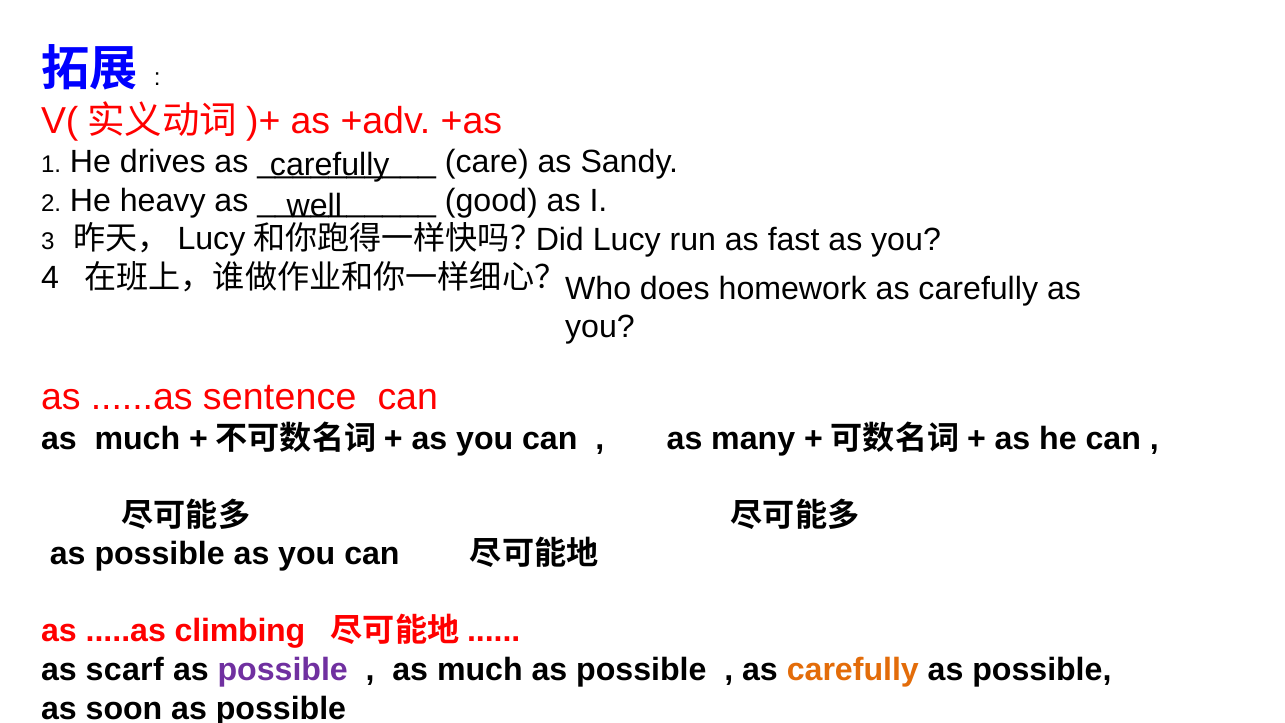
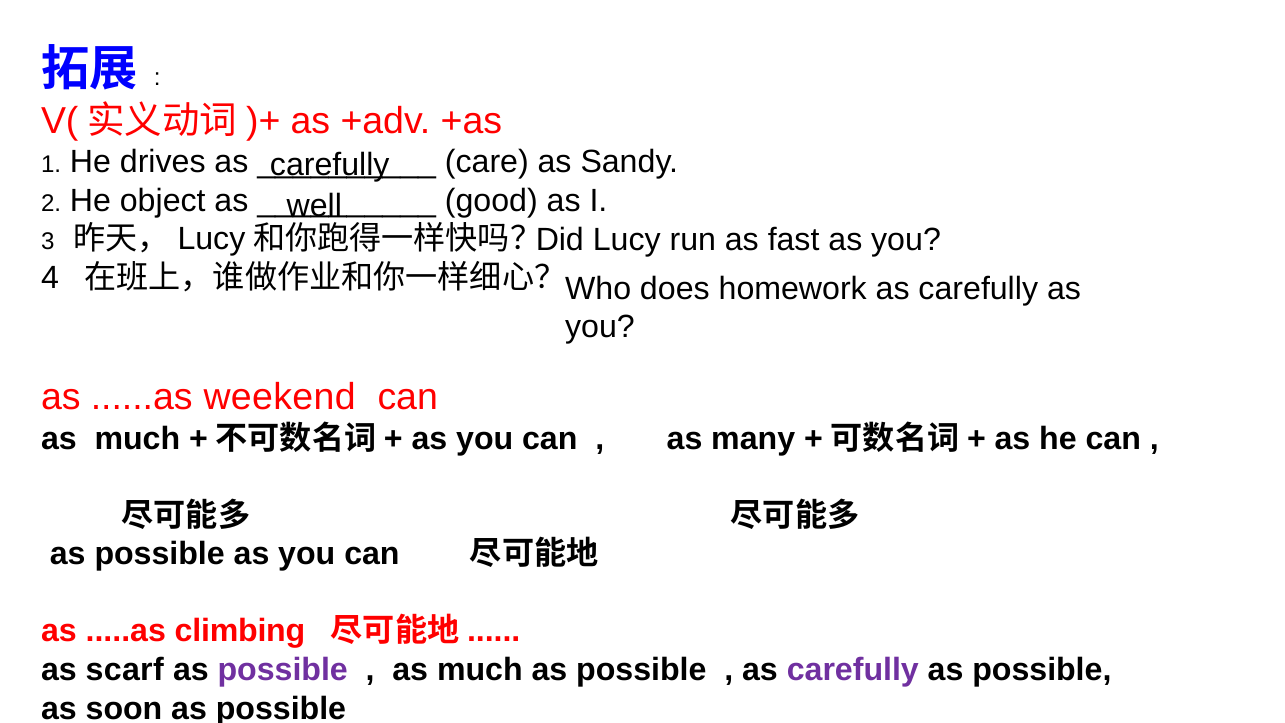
heavy: heavy -> object
sentence: sentence -> weekend
carefully at (853, 670) colour: orange -> purple
